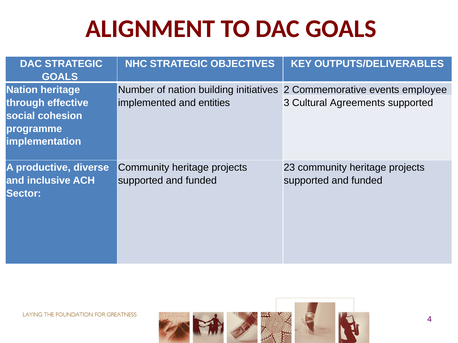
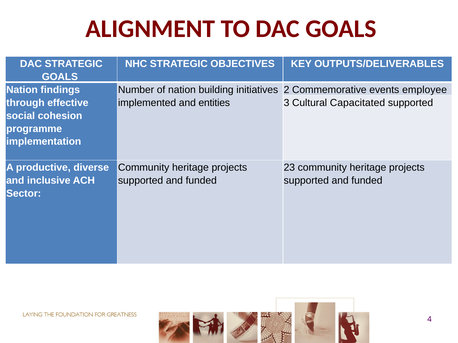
Nation heritage: heritage -> findings
Agreements: Agreements -> Capacitated
